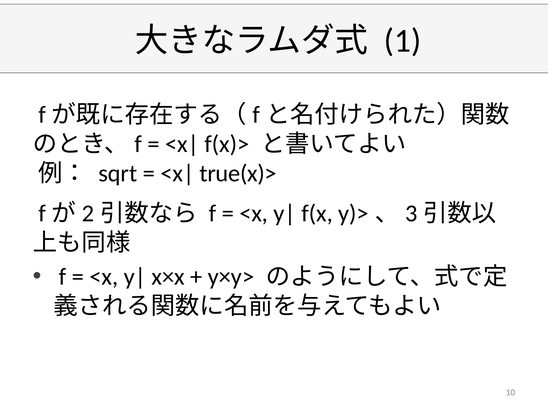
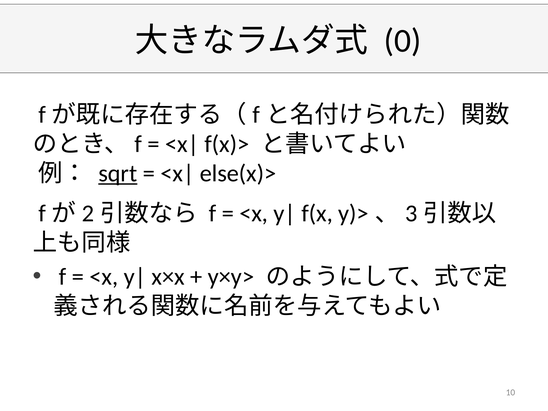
1: 1 -> 0
sqrt underline: none -> present
true(x)>: true(x)> -> else(x)>
